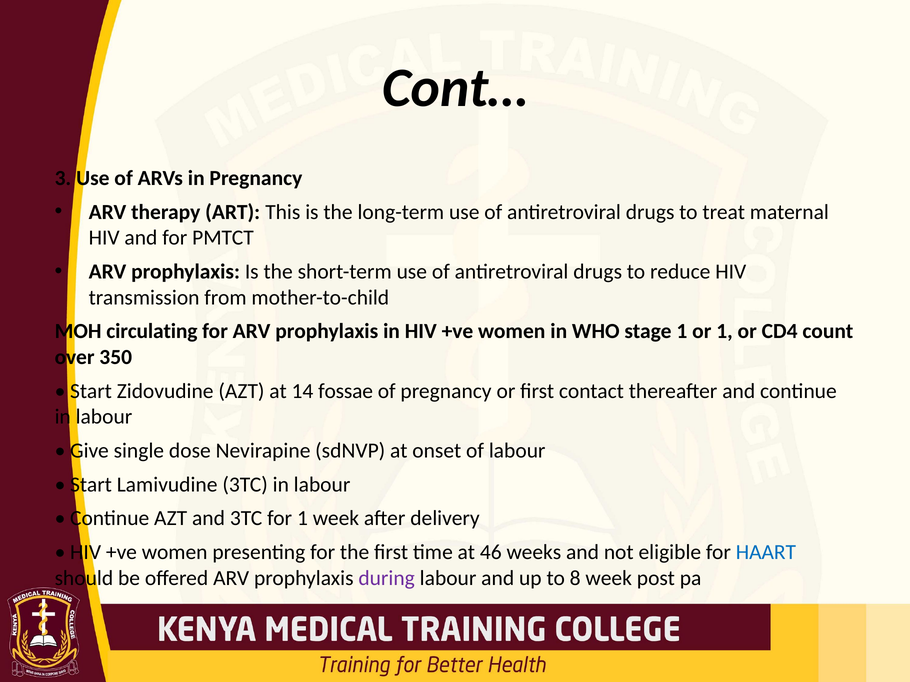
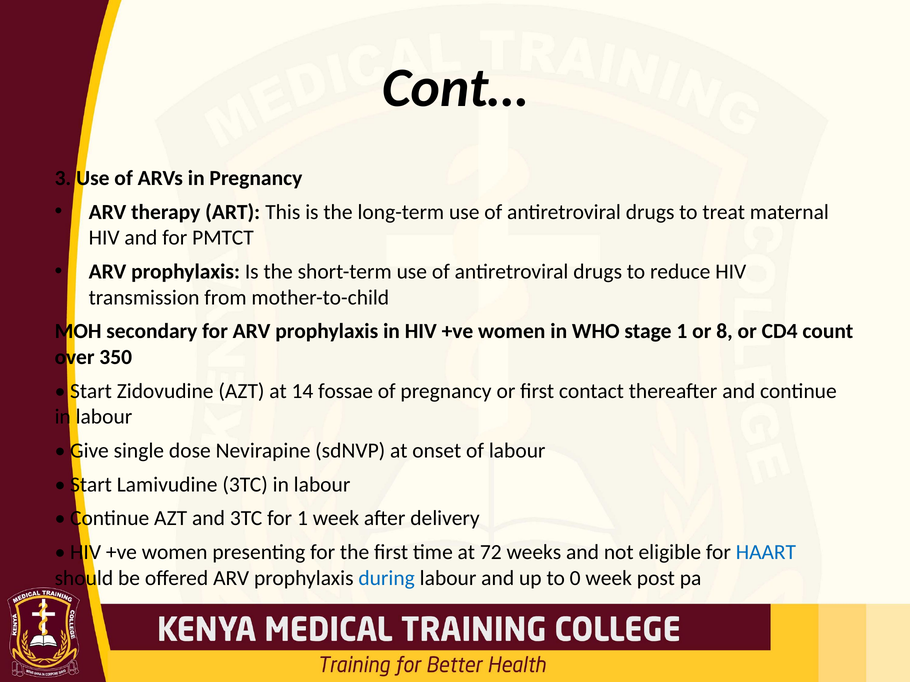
circulating: circulating -> secondary
or 1: 1 -> 8
46: 46 -> 72
during colour: purple -> blue
8: 8 -> 0
